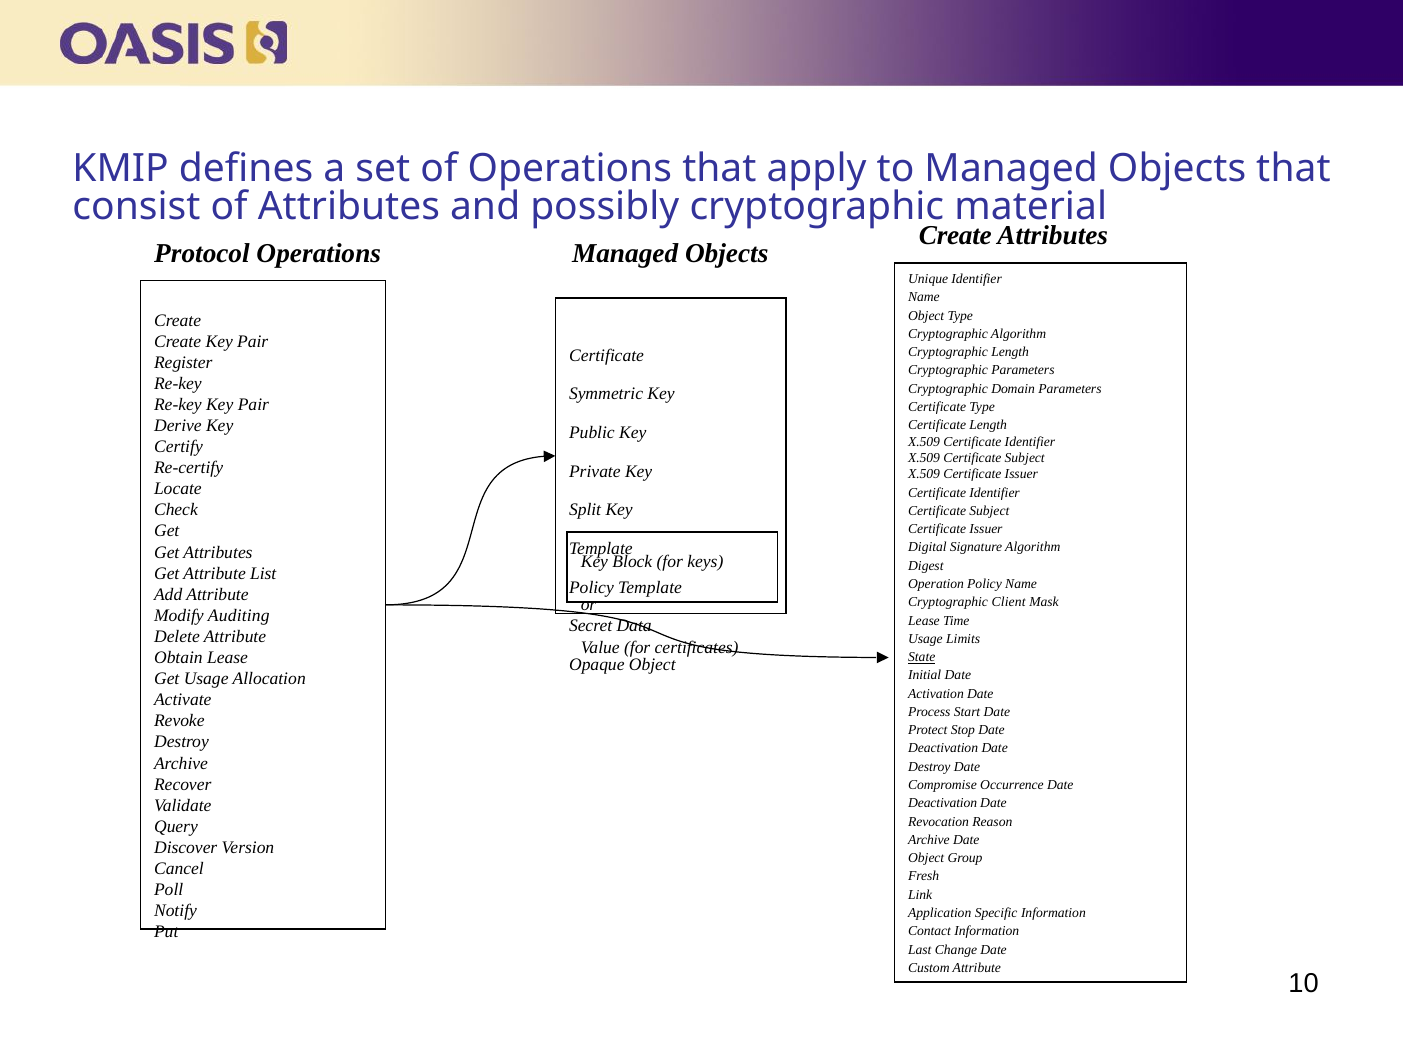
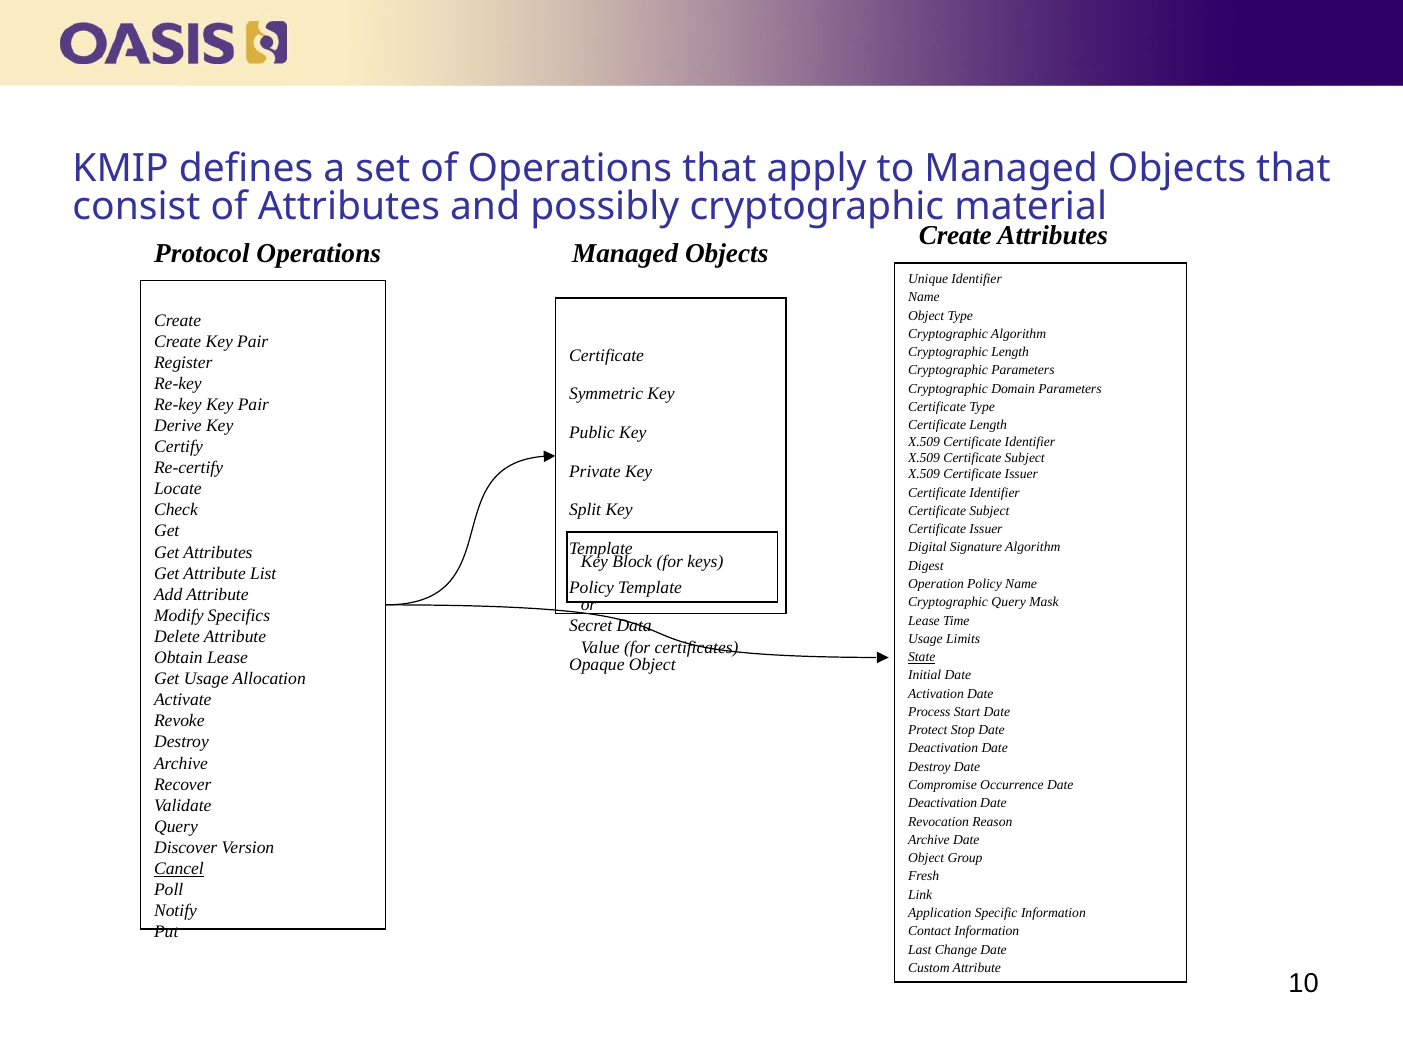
Cryptographic Client: Client -> Query
Auditing: Auditing -> Specifics
Cancel underline: none -> present
